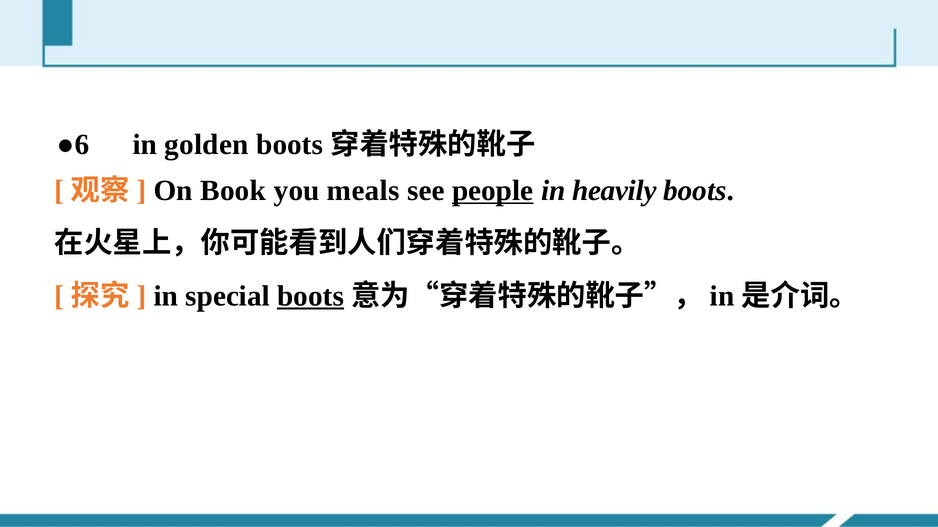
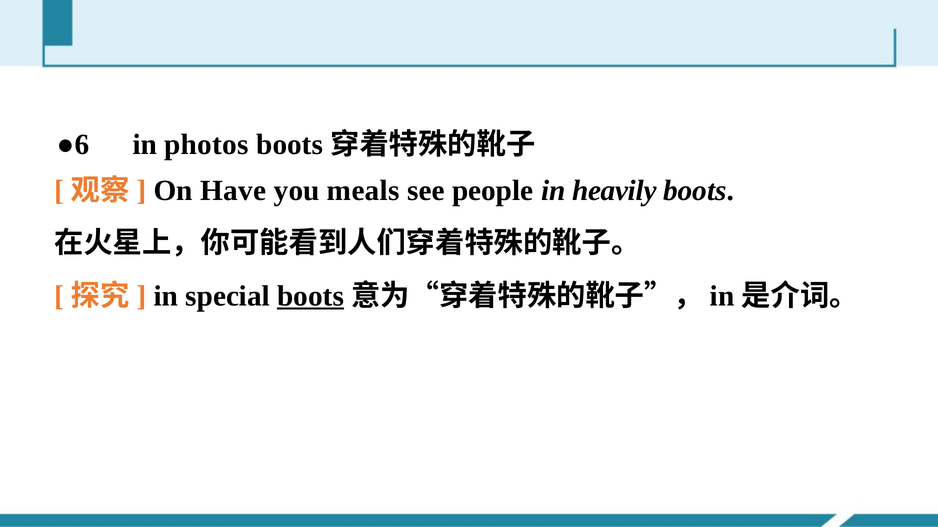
golden: golden -> photos
Book: Book -> Have
people underline: present -> none
